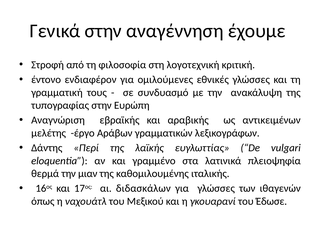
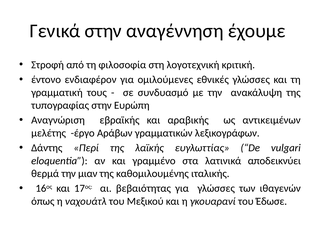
πλειοψηφία: πλειοψηφία -> αποδεικνύει
διδασκάλων: διδασκάλων -> βεβαιότητας
